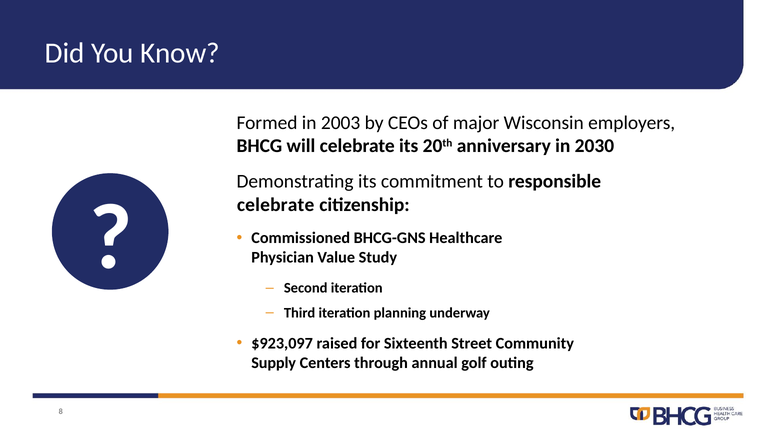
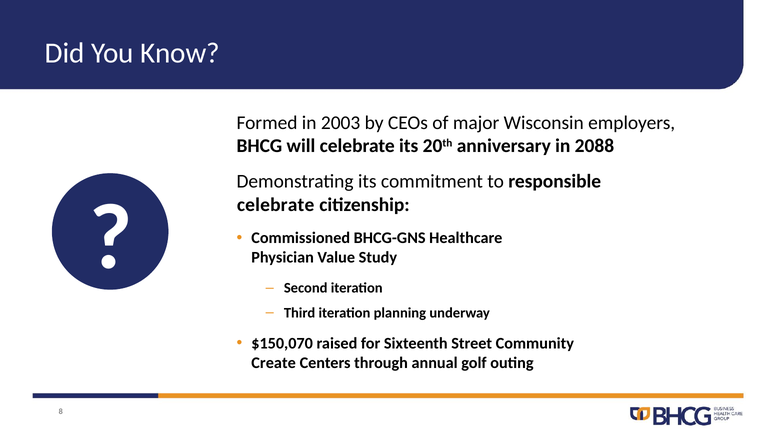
2030: 2030 -> 2088
$923,097: $923,097 -> $150,070
Supply: Supply -> Create
